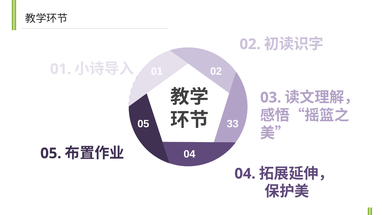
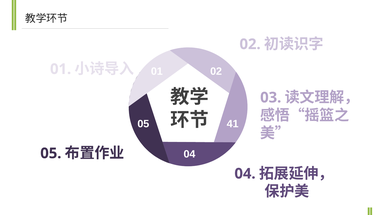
33: 33 -> 41
